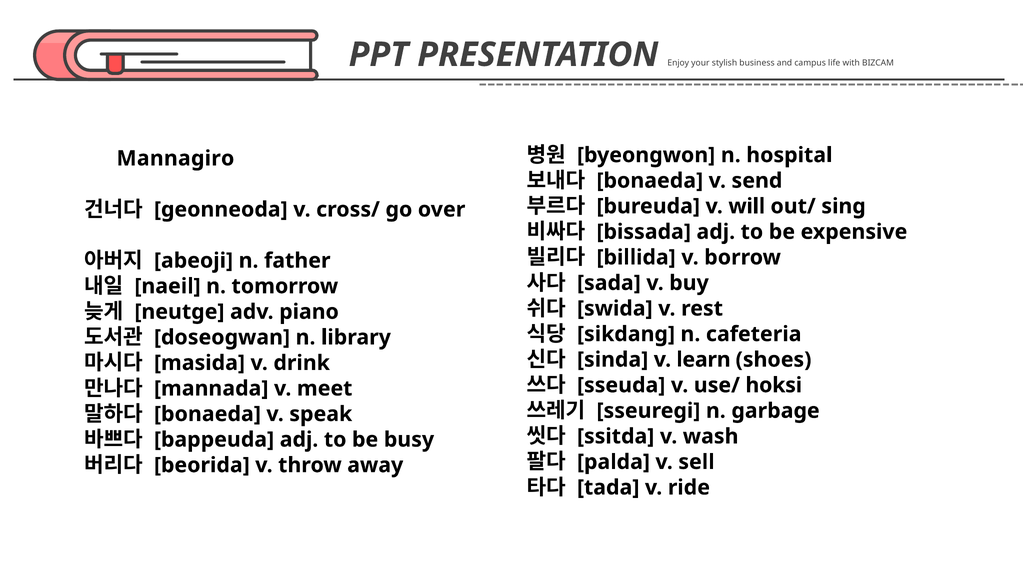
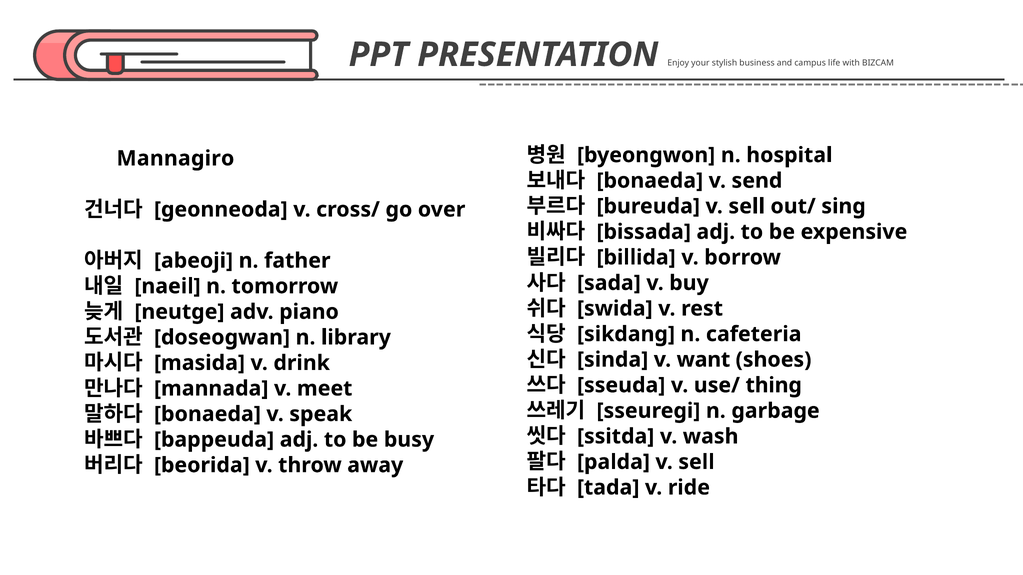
bureuda v will: will -> sell
learn: learn -> want
hoksi: hoksi -> thing
